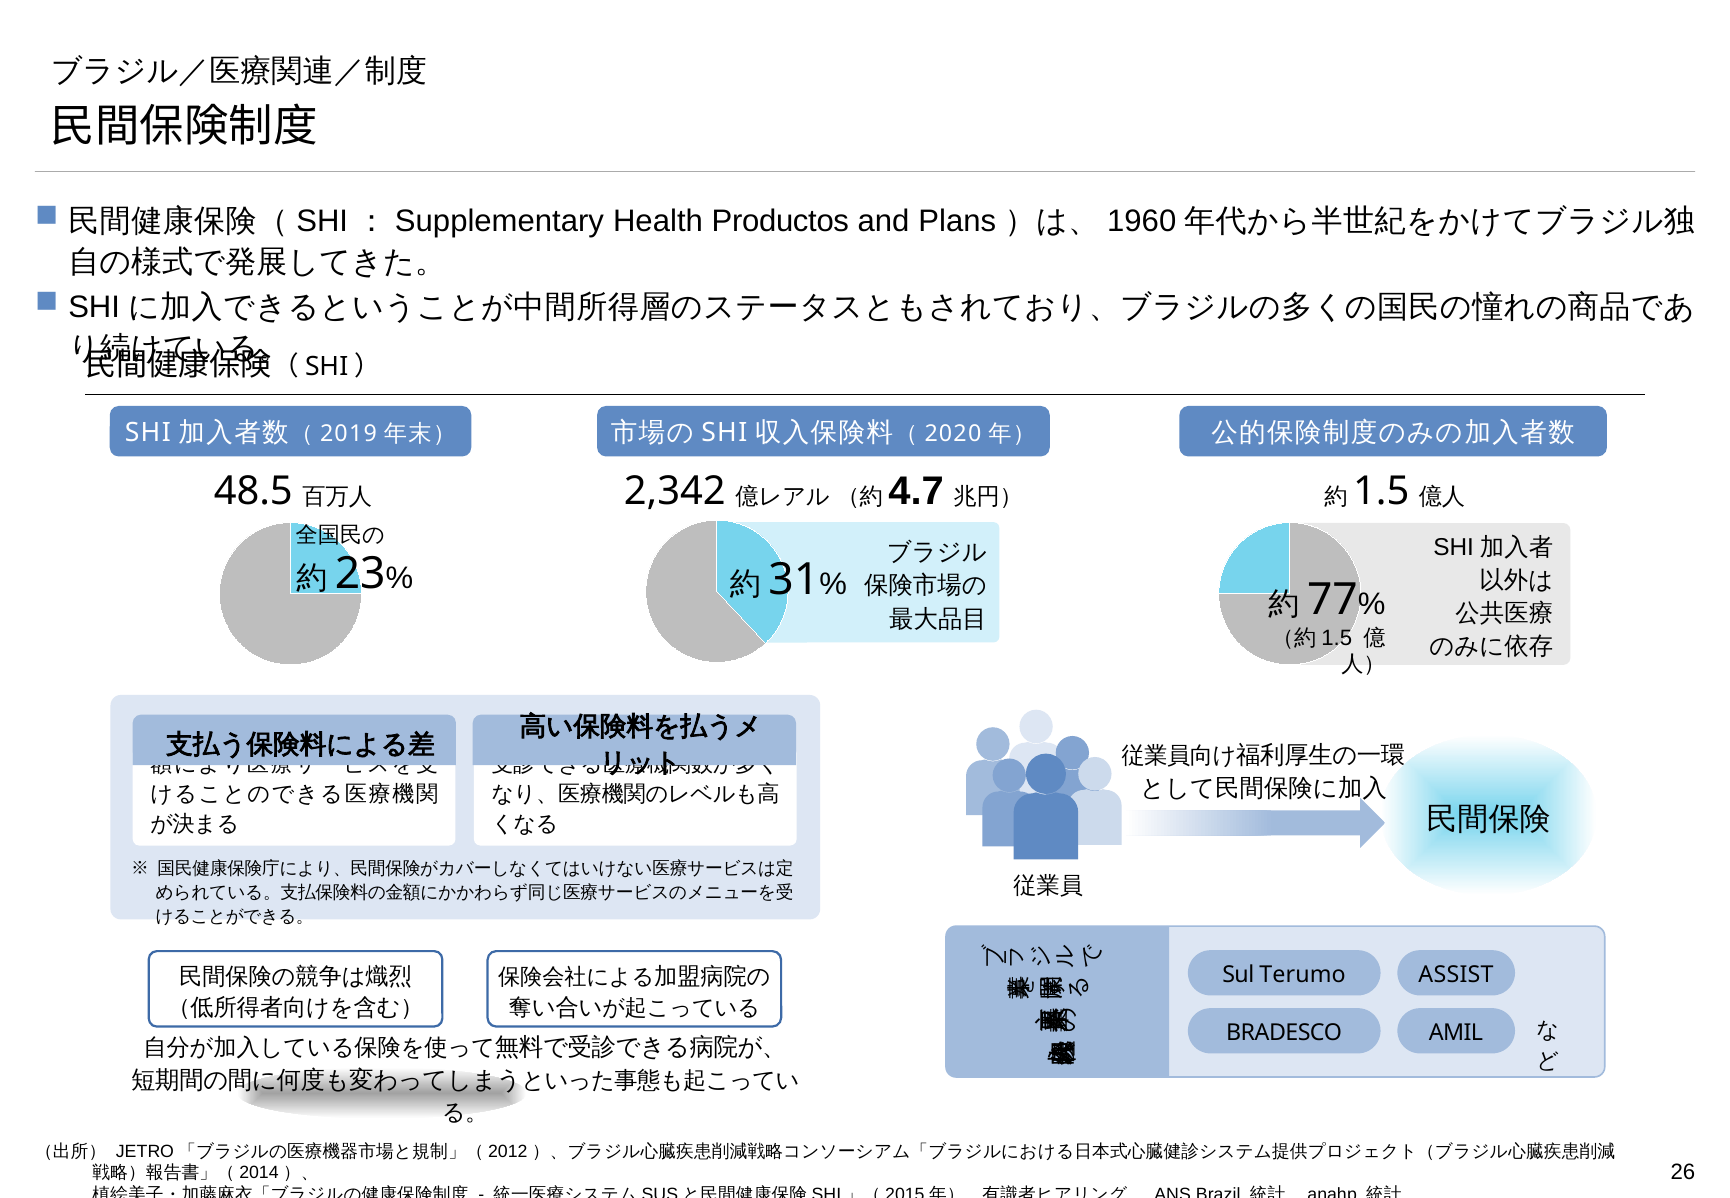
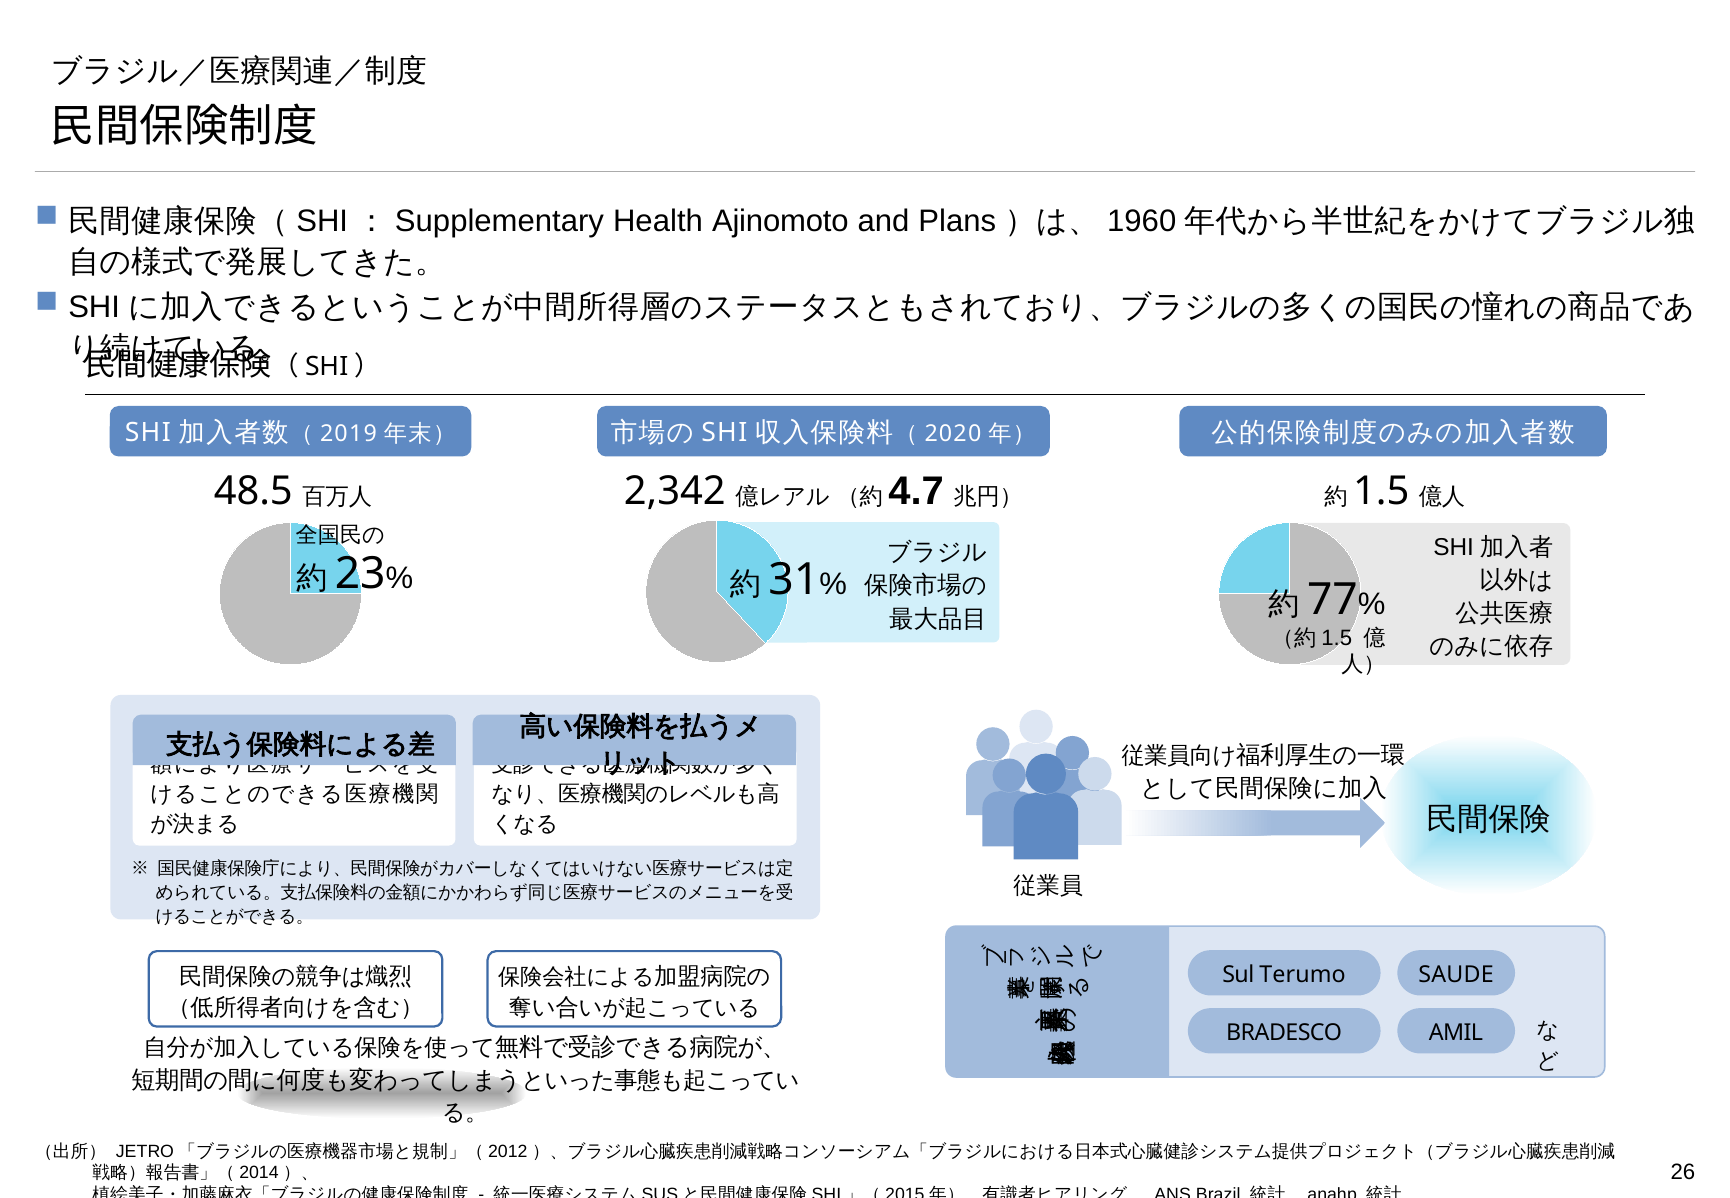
Productos: Productos -> Ajinomoto
ASSIST: ASSIST -> SAUDE
